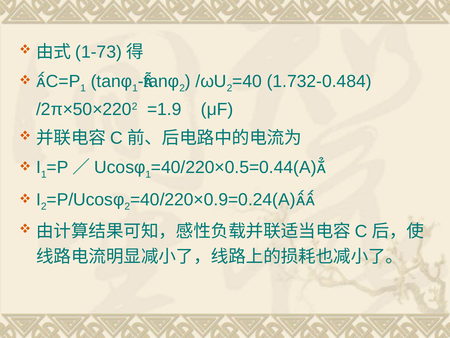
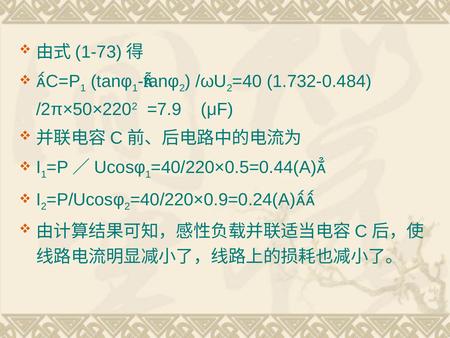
=1.9: =1.9 -> =7.9
